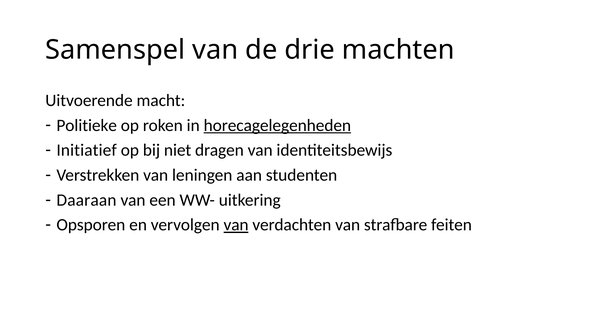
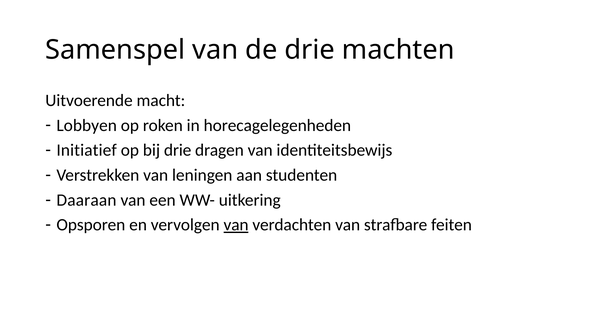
Politieke: Politieke -> Lobbyen
horecagelegenheden underline: present -> none
bij niet: niet -> drie
